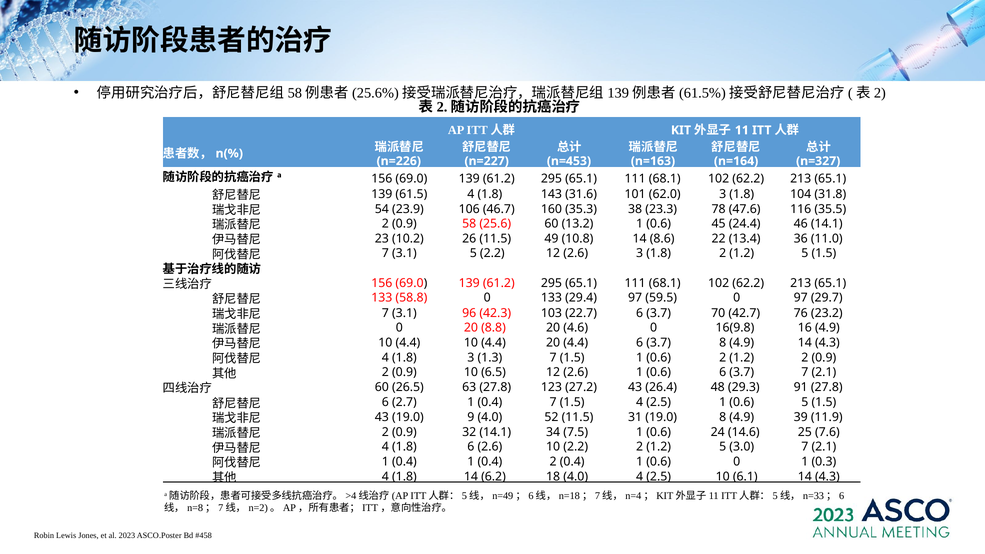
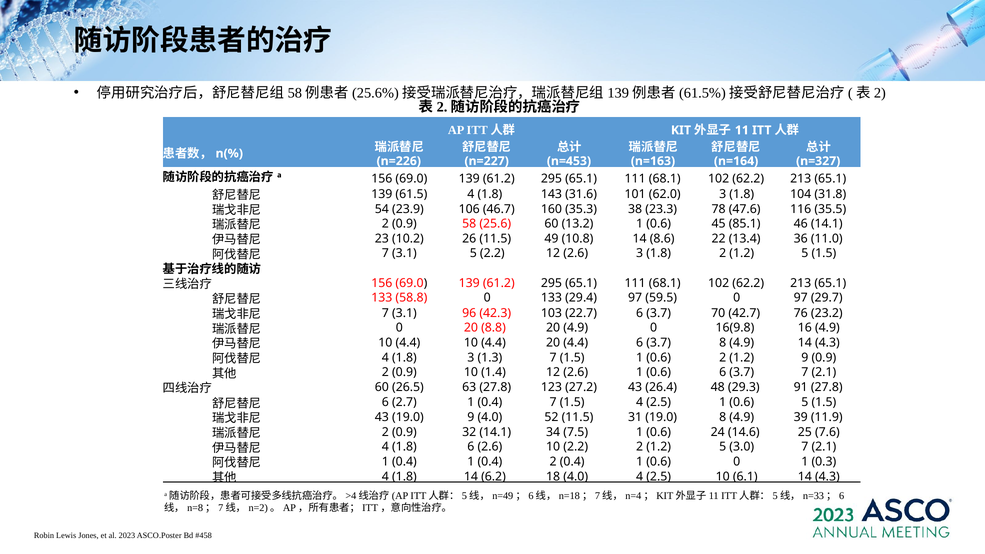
24.4: 24.4 -> 85.1
20 4.6: 4.6 -> 4.9
1.2 2: 2 -> 9
6.5: 6.5 -> 1.4
